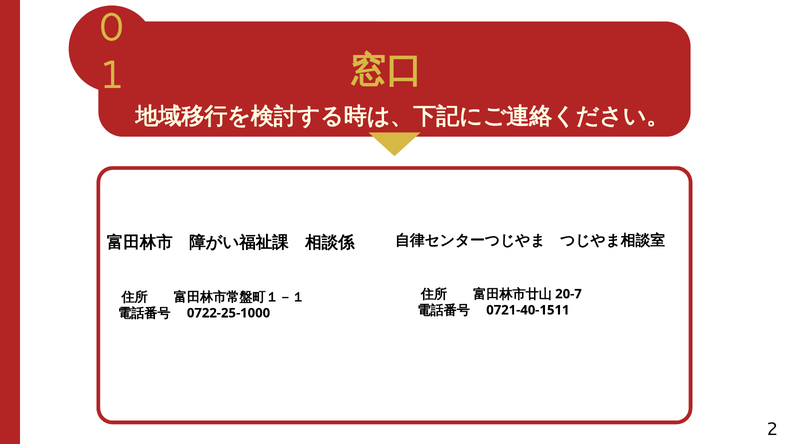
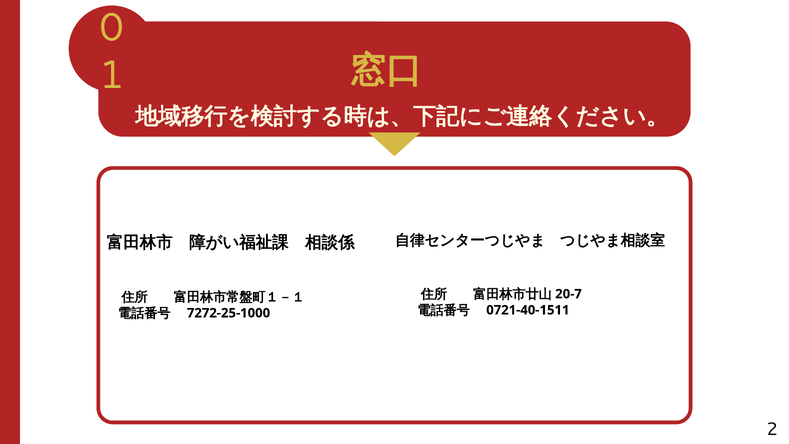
0722-25-1000: 0722-25-1000 -> 7272-25-1000
